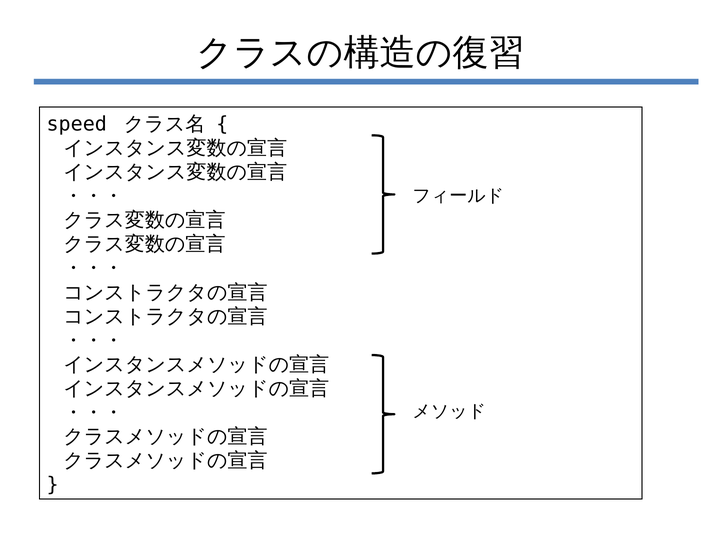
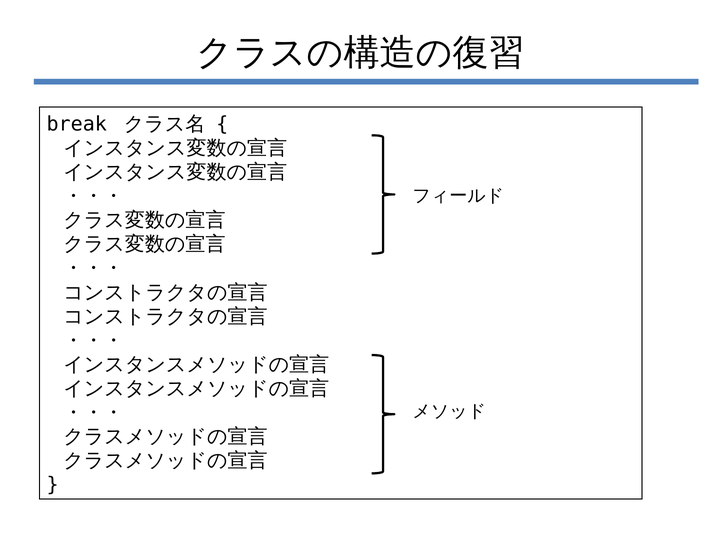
speed: speed -> break
